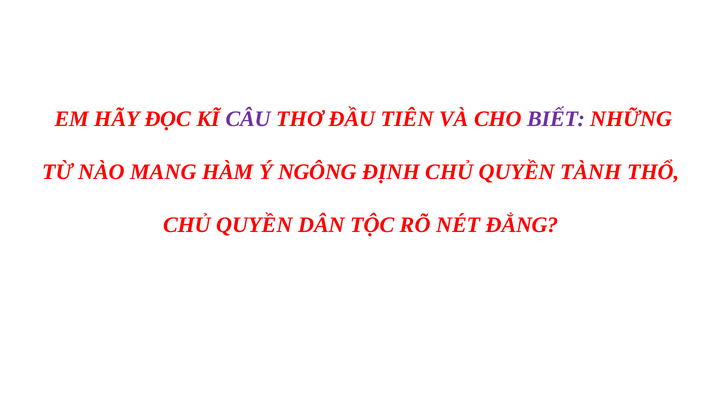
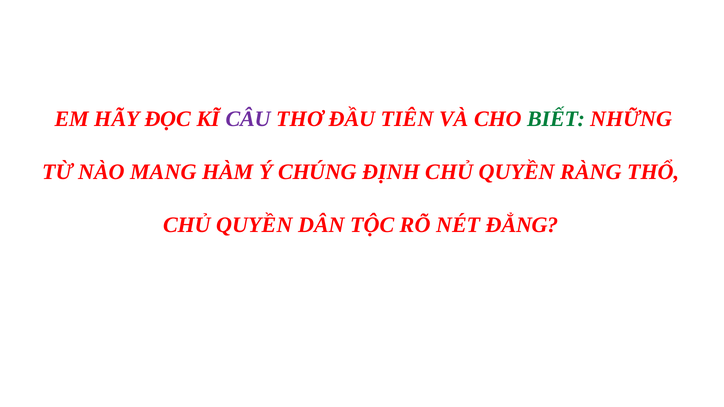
BIẾT colour: purple -> green
NGÔNG: NGÔNG -> CHÚNG
TÀNH: TÀNH -> RÀNG
